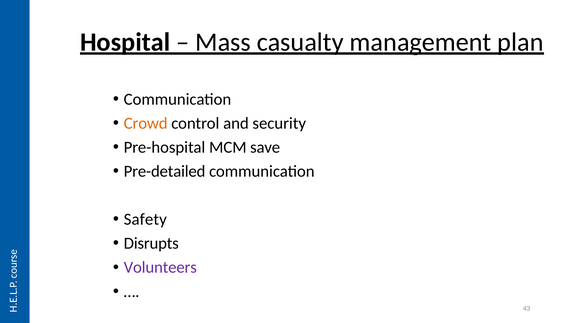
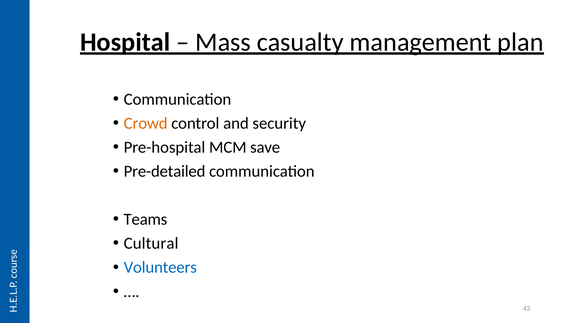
Safety: Safety -> Teams
Disrupts: Disrupts -> Cultural
Volunteers colour: purple -> blue
